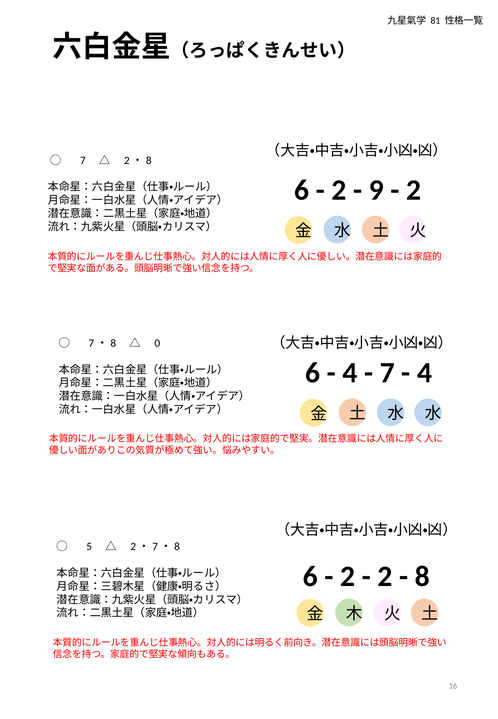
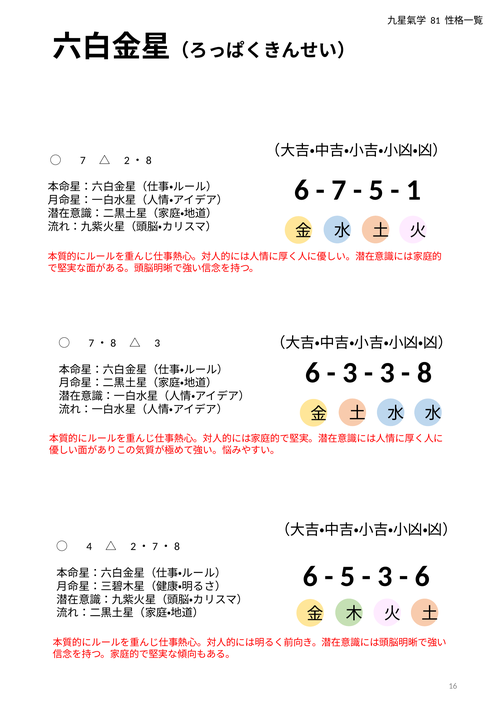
2 at (339, 190): 2 -> 7
9 at (376, 190): 9 -> 5
2 at (414, 190): 2 -> 1
0 at (157, 343): 0 -> 3
4 at (350, 373): 4 -> 3
7 at (387, 373): 7 -> 3
4 at (425, 373): 4 -> 8
5: 5 -> 4
2 at (348, 577): 2 -> 5
2 at (385, 577): 2 -> 3
8 at (422, 577): 8 -> 6
